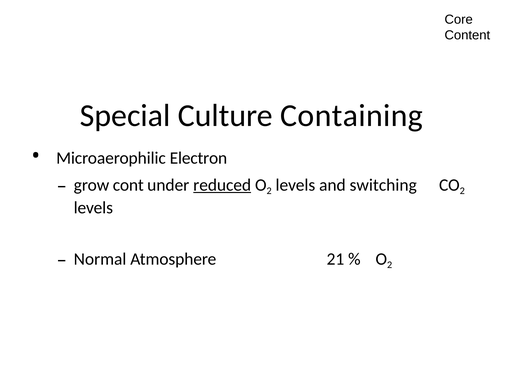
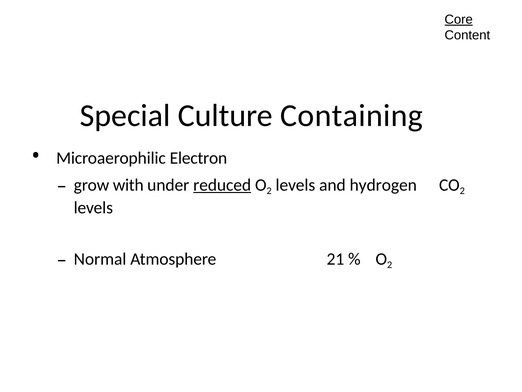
Core underline: none -> present
cont: cont -> with
switching: switching -> hydrogen
